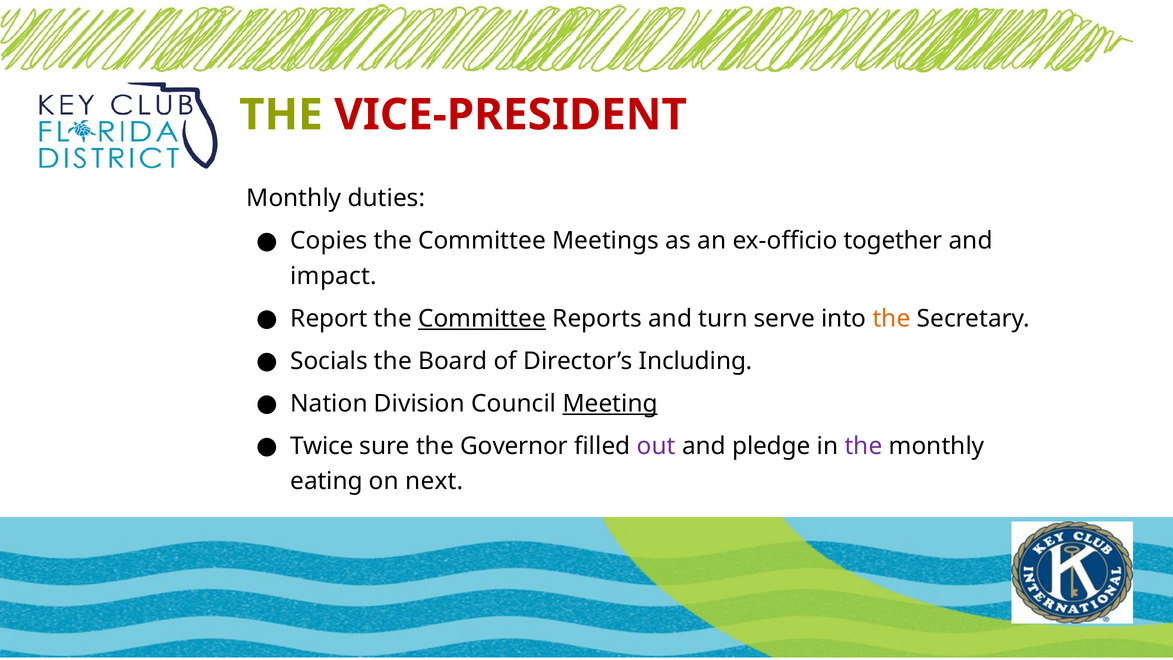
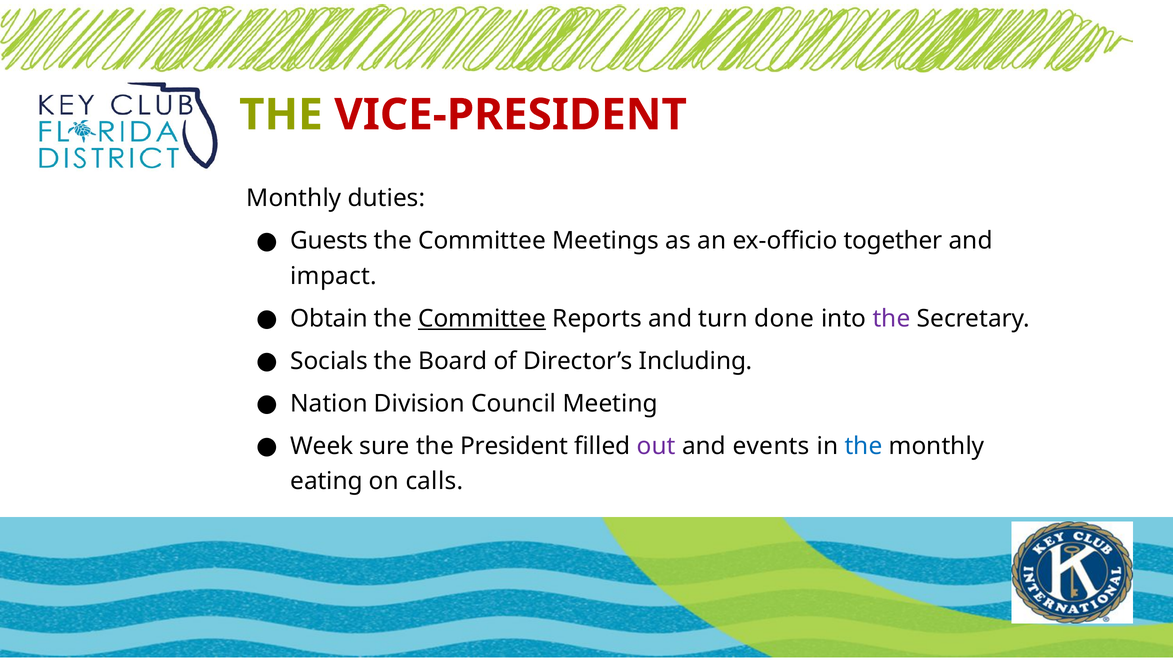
Copies: Copies -> Guests
Report: Report -> Obtain
serve: serve -> done
the at (891, 318) colour: orange -> purple
Meeting underline: present -> none
Twice: Twice -> Week
Governor: Governor -> President
pledge: pledge -> events
the at (863, 446) colour: purple -> blue
next: next -> calls
